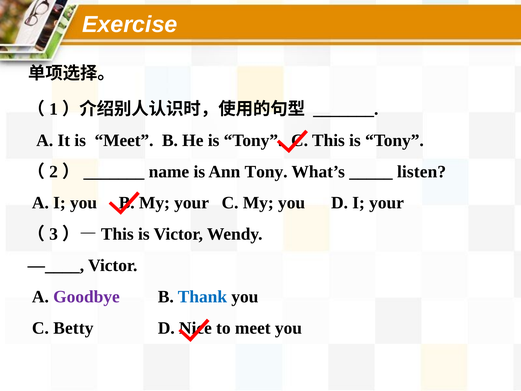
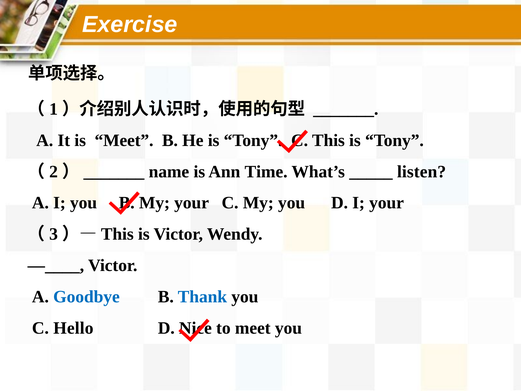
Ann Tony: Tony -> Time
Goodbye colour: purple -> blue
Betty: Betty -> Hello
